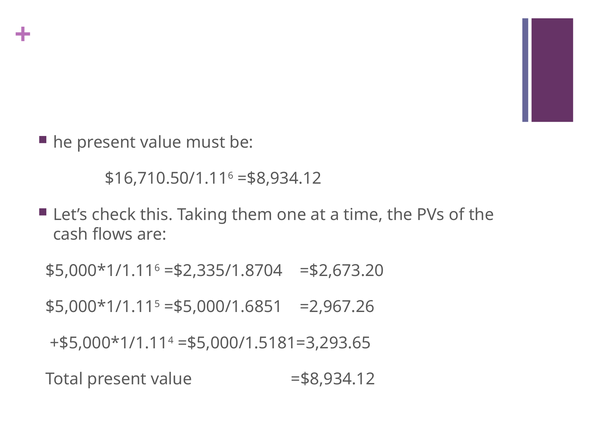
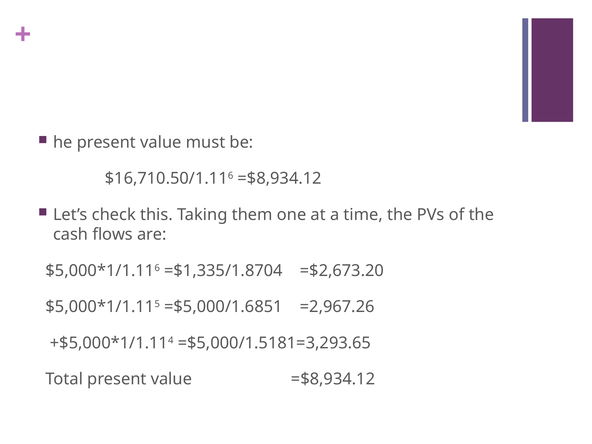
=$2,335/1.8704: =$2,335/1.8704 -> =$1,335/1.8704
